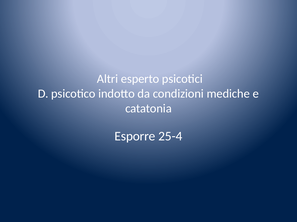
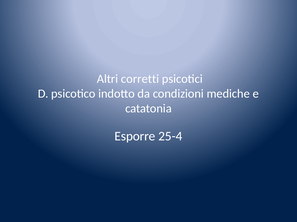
esperto: esperto -> corretti
